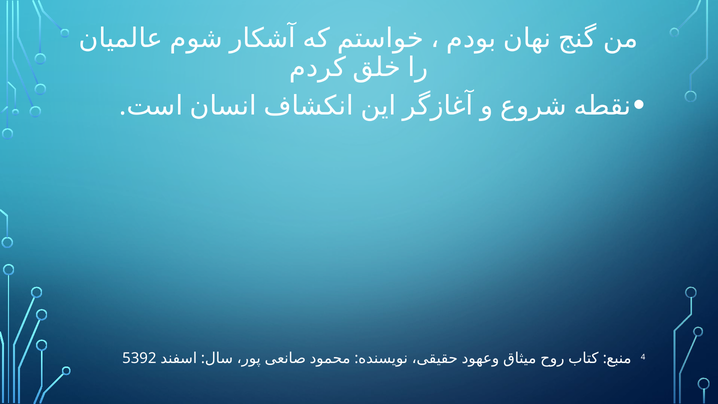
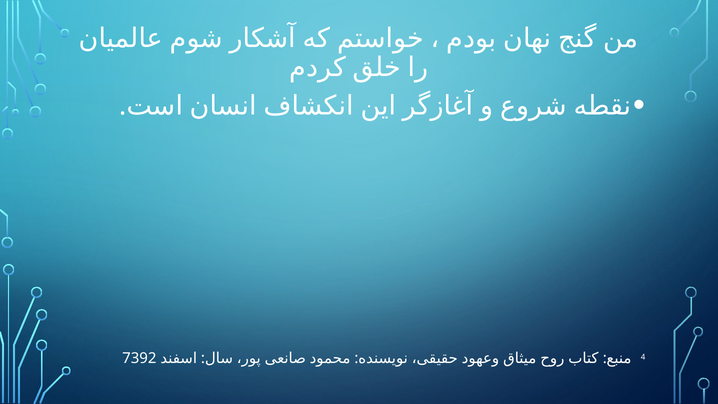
5392: 5392 -> 7392
